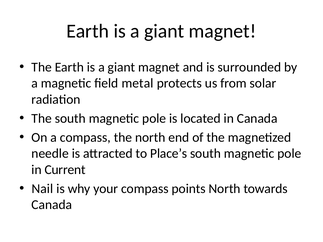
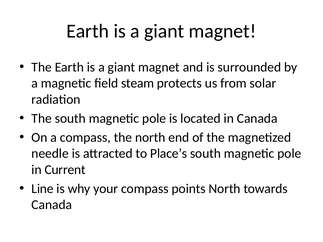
metal: metal -> steam
Nail: Nail -> Line
